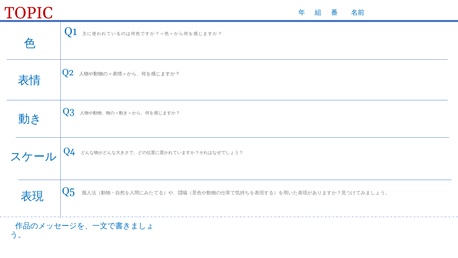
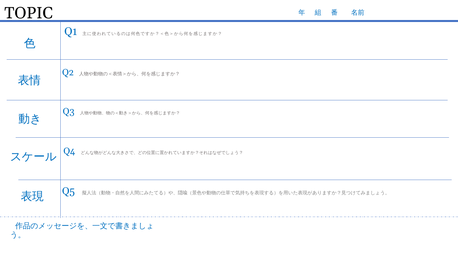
TOPIC colour: red -> black
